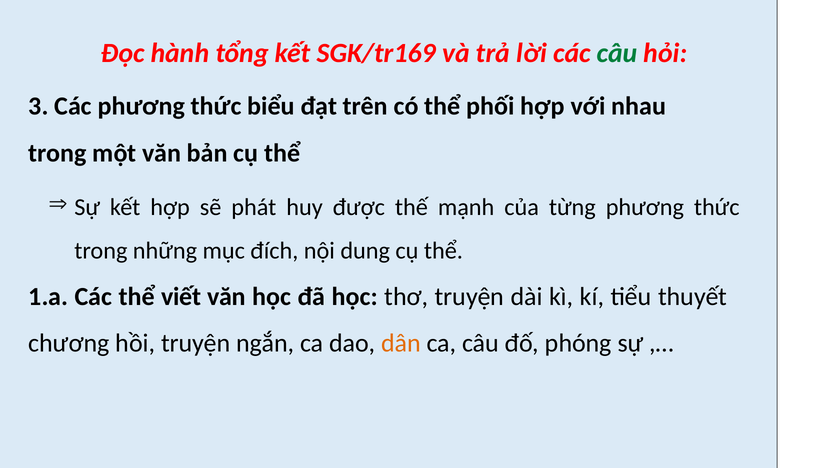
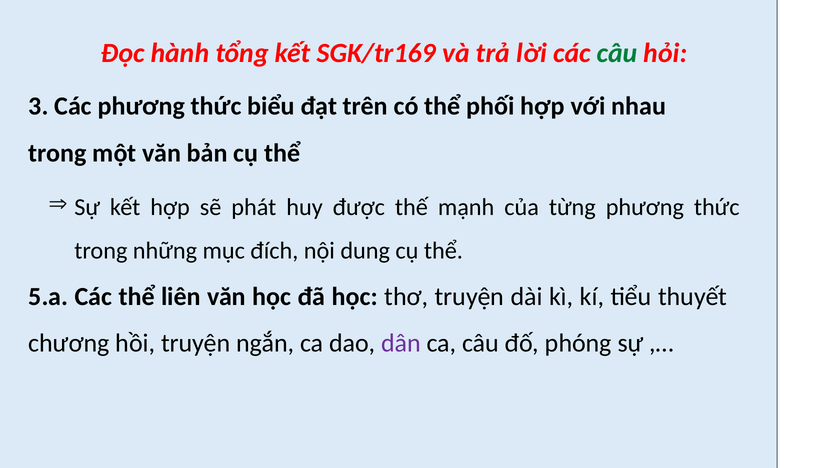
1.a: 1.a -> 5.a
viết: viết -> liên
dân colour: orange -> purple
